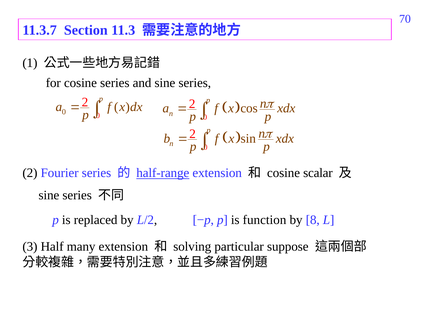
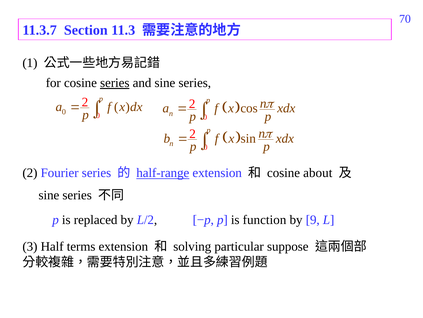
series at (115, 83) underline: none -> present
scalar: scalar -> about
8: 8 -> 9
many: many -> terms
